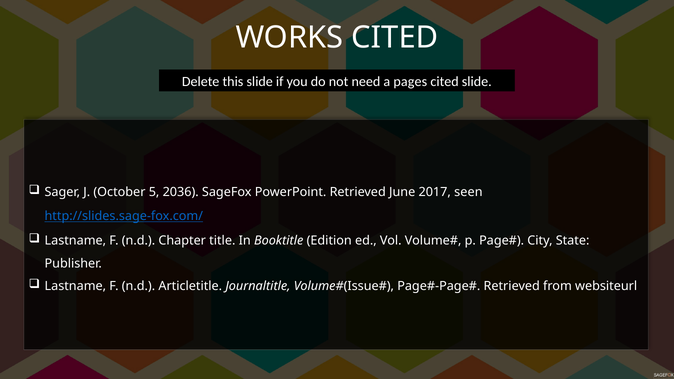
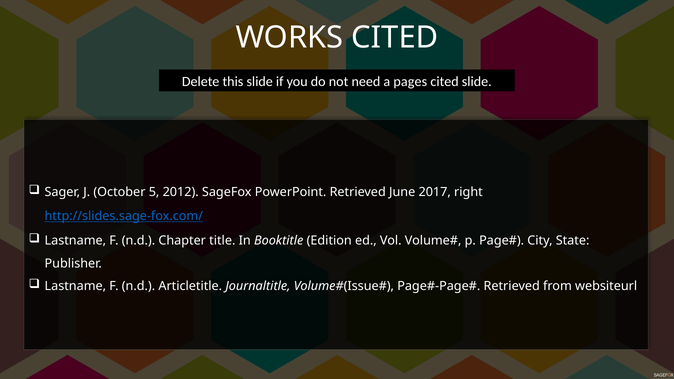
2036: 2036 -> 2012
seen: seen -> right
